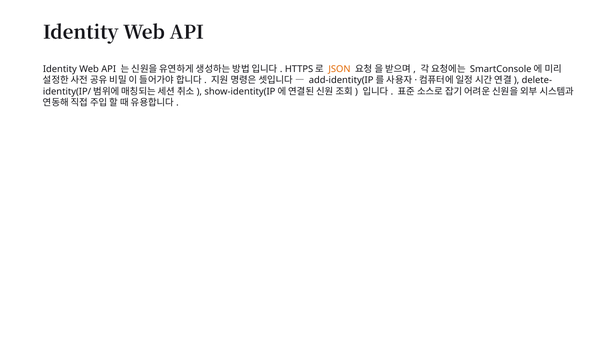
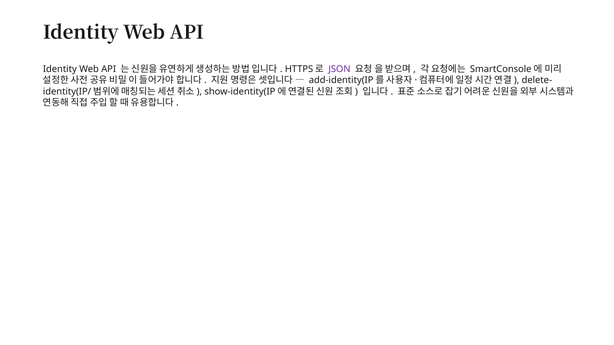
JSON colour: orange -> purple
